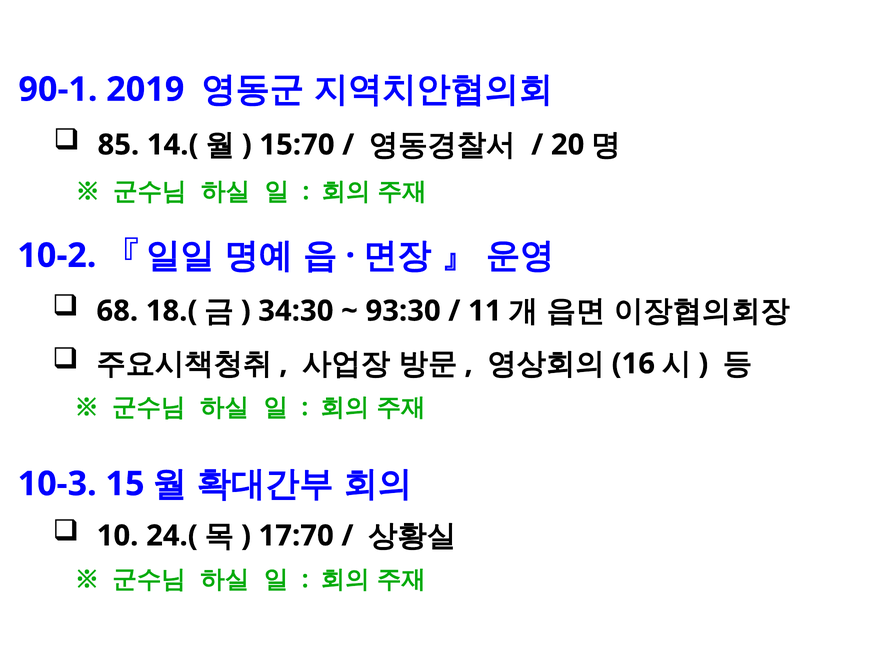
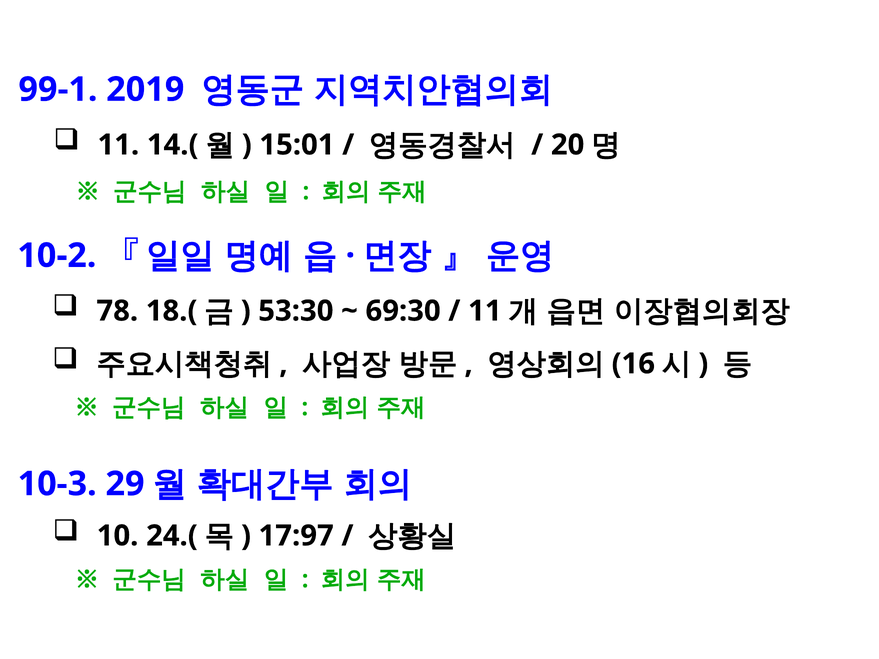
90-1: 90-1 -> 99-1
85 at (118, 145): 85 -> 11
15:70: 15:70 -> 15:01
68: 68 -> 78
34:30: 34:30 -> 53:30
93:30: 93:30 -> 69:30
15: 15 -> 29
17:70: 17:70 -> 17:97
